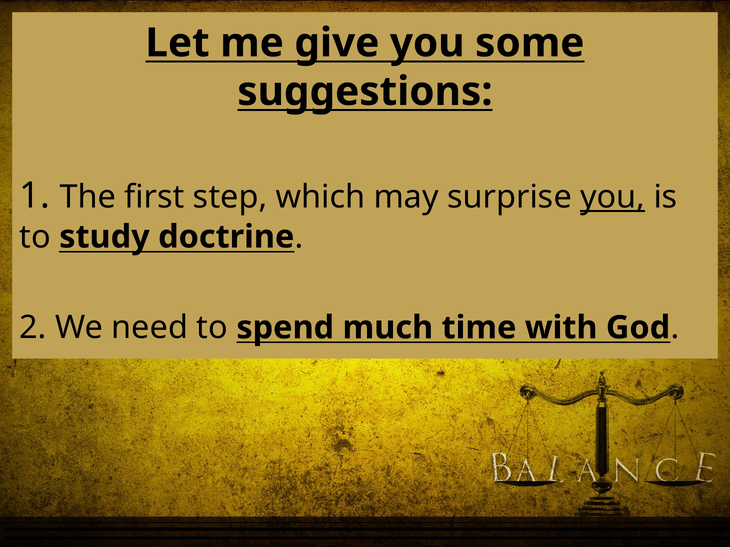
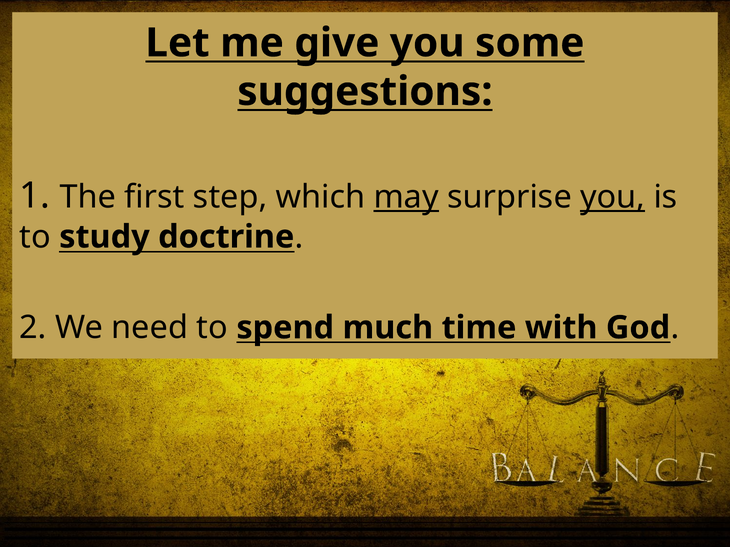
may underline: none -> present
